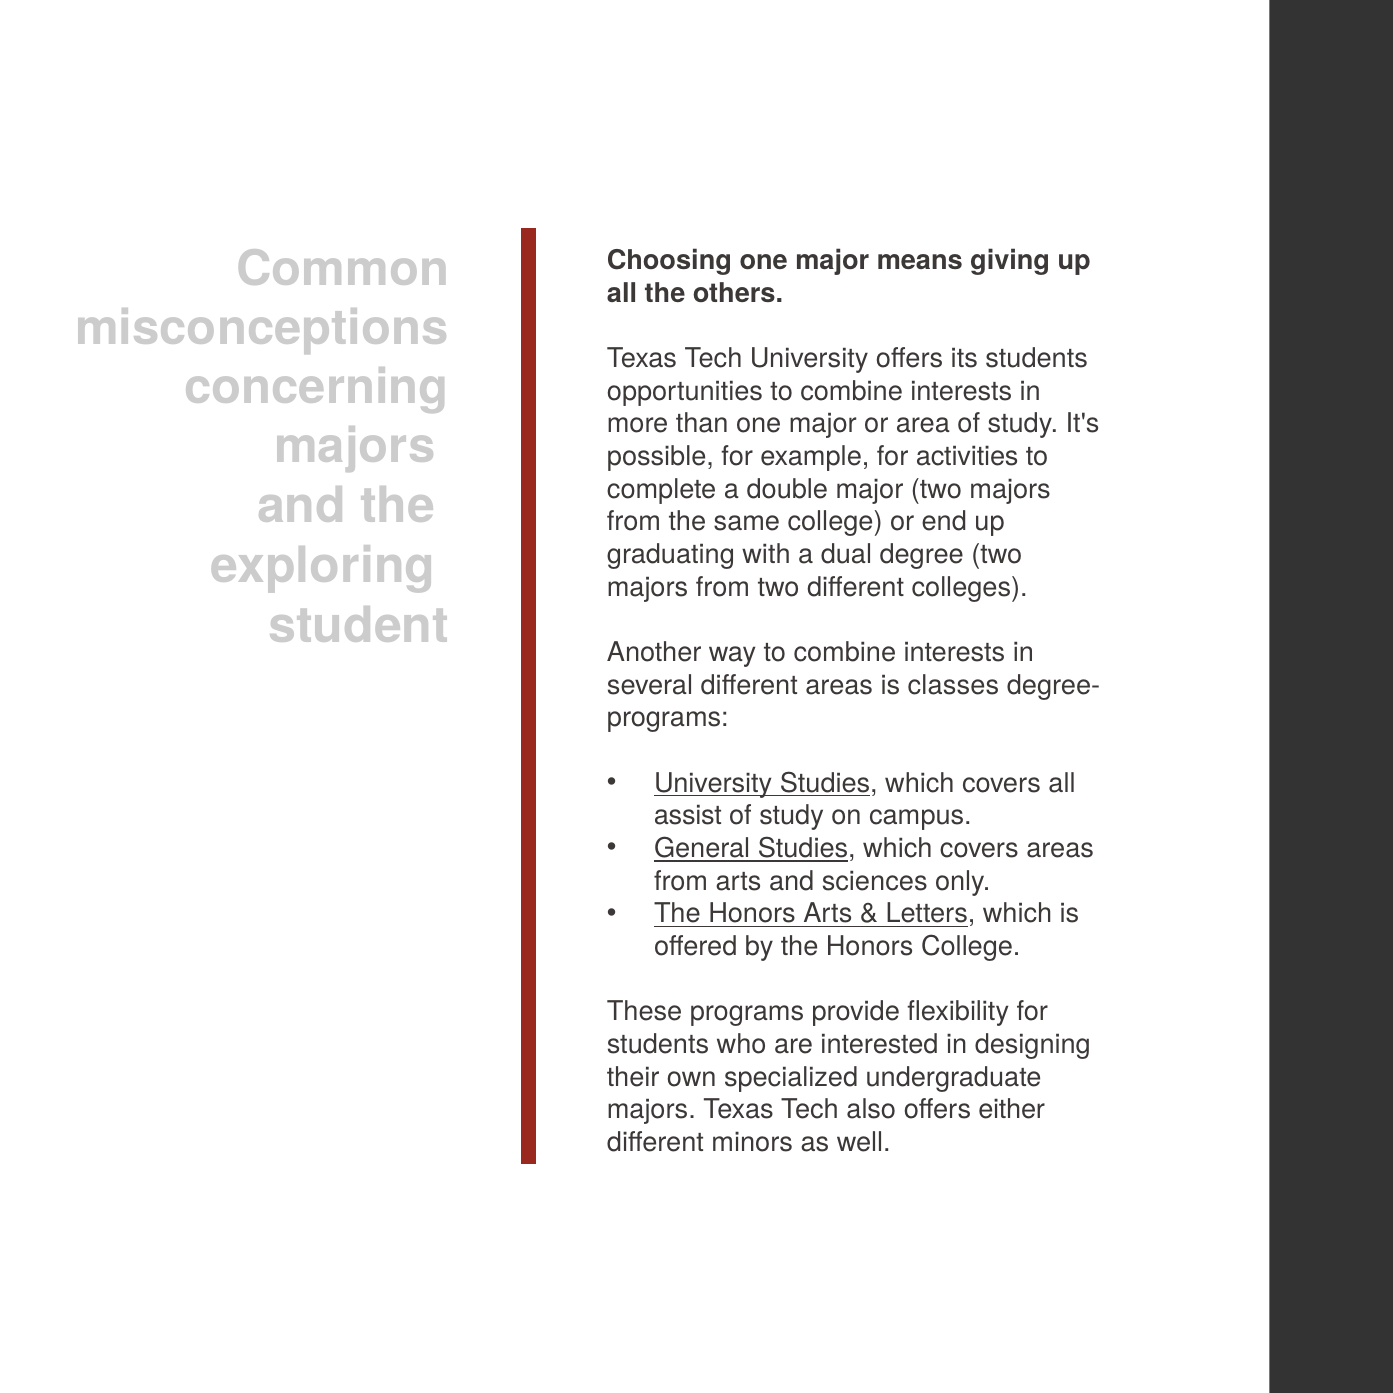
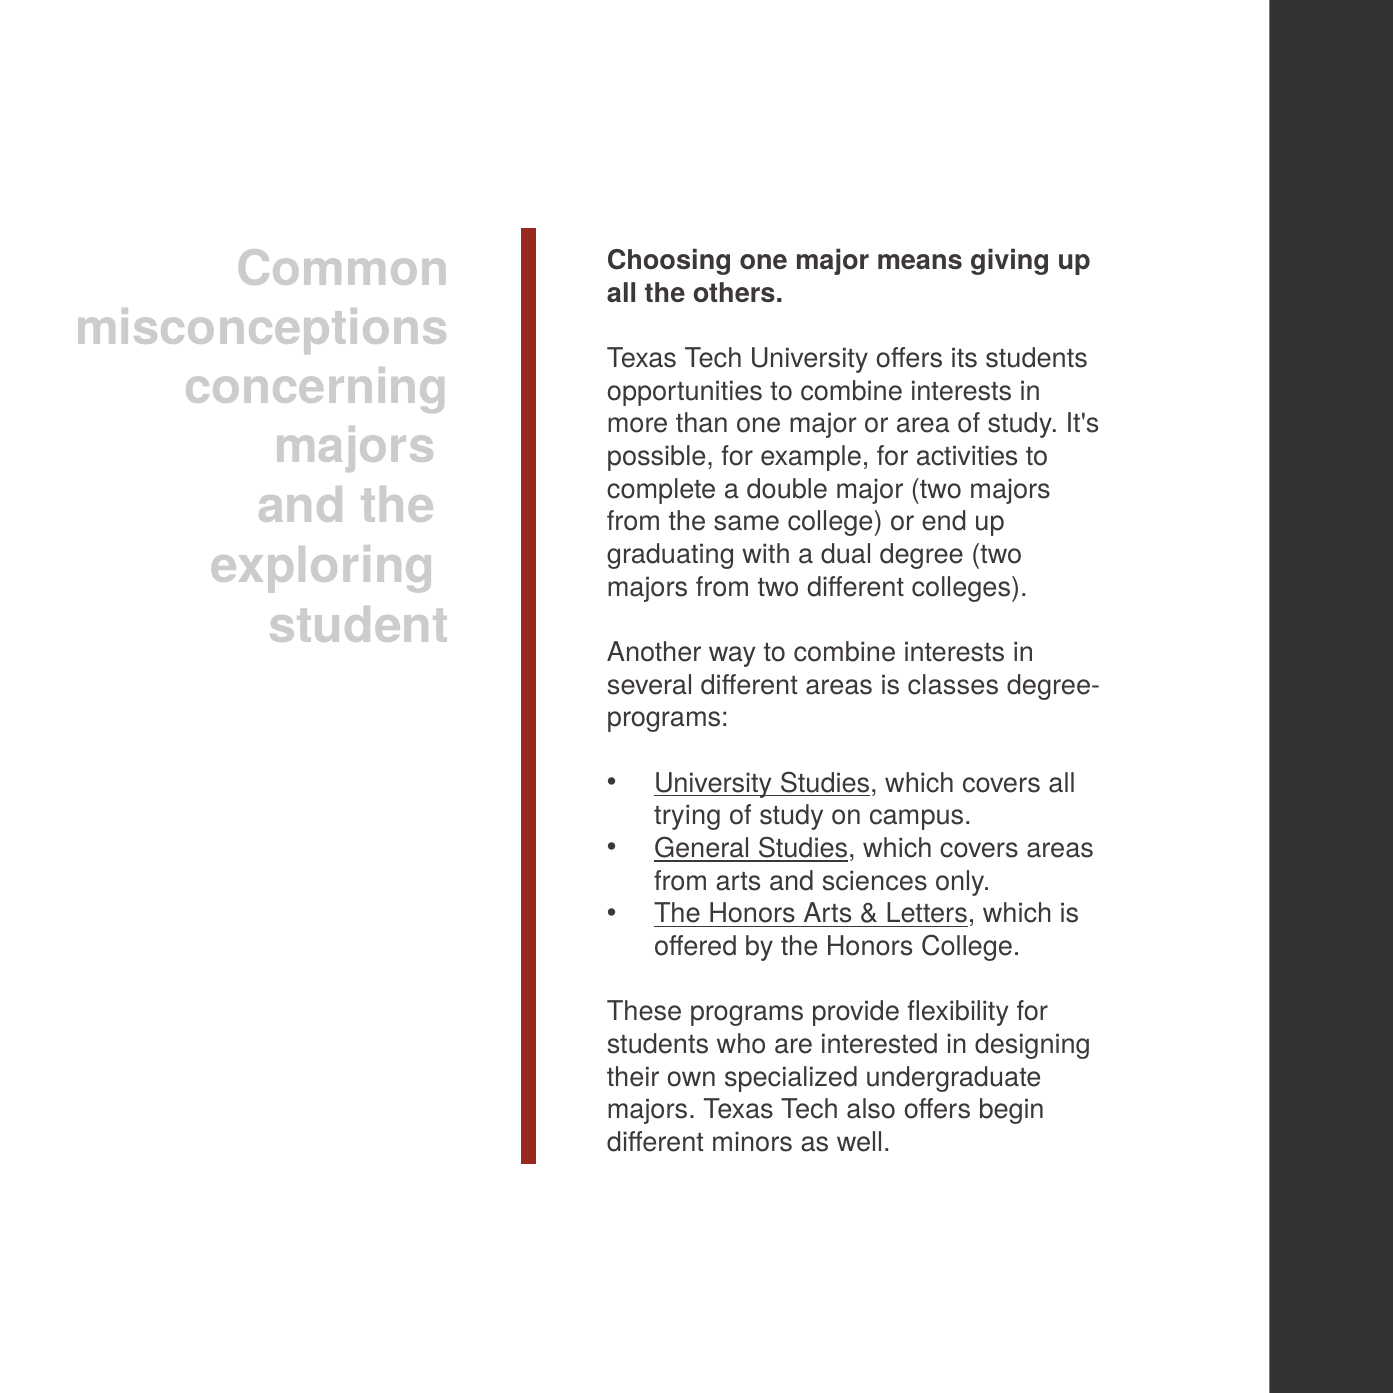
assist: assist -> trying
either: either -> begin
